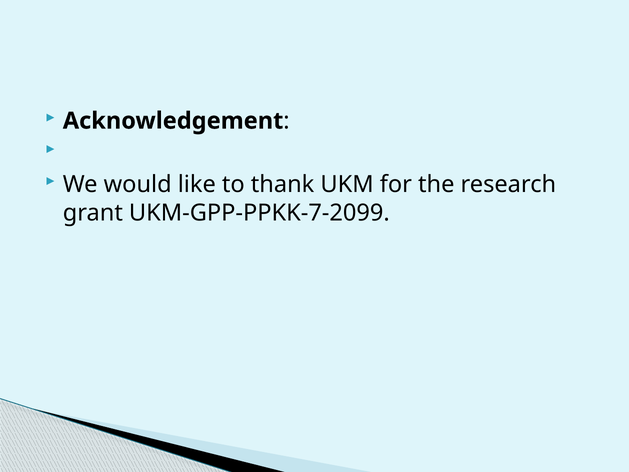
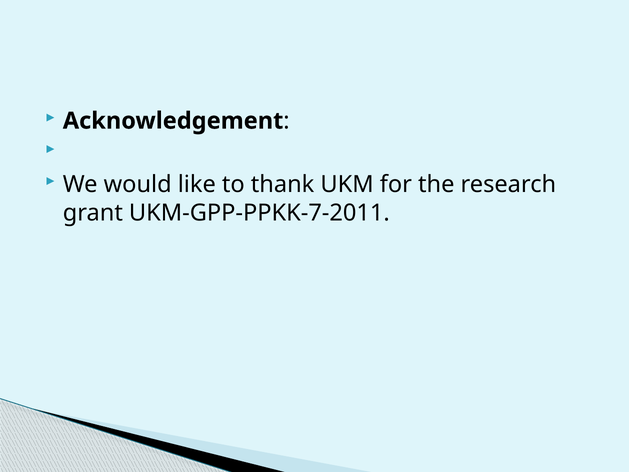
UKM-GPP-PPKK-7-2099: UKM-GPP-PPKK-7-2099 -> UKM-GPP-PPKK-7-2011
